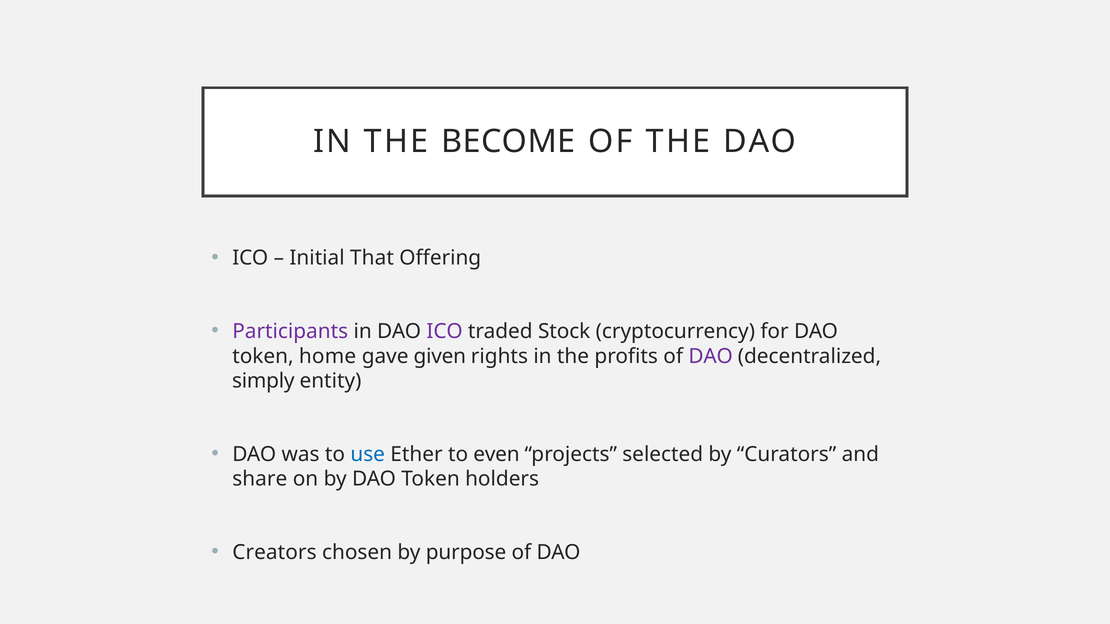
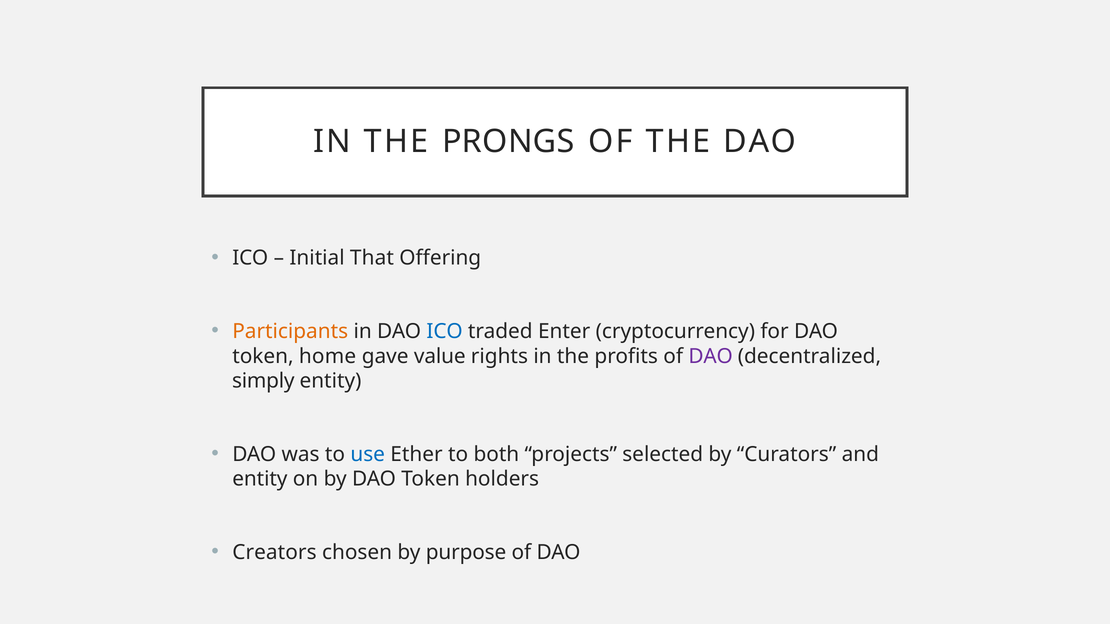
BECOME: BECOME -> PRONGS
Participants colour: purple -> orange
ICO at (445, 331) colour: purple -> blue
Stock: Stock -> Enter
given: given -> value
even: even -> both
share at (260, 479): share -> entity
